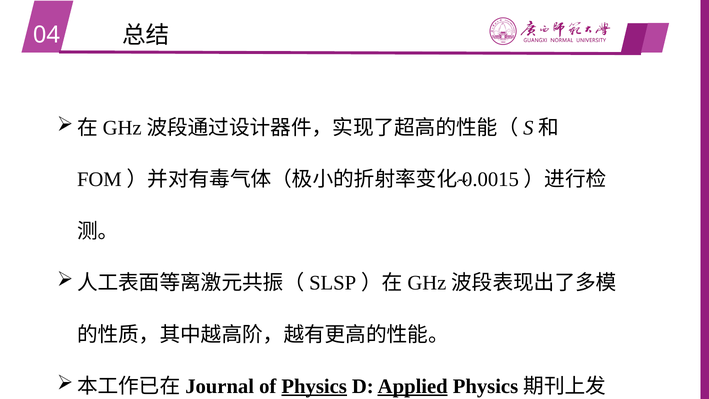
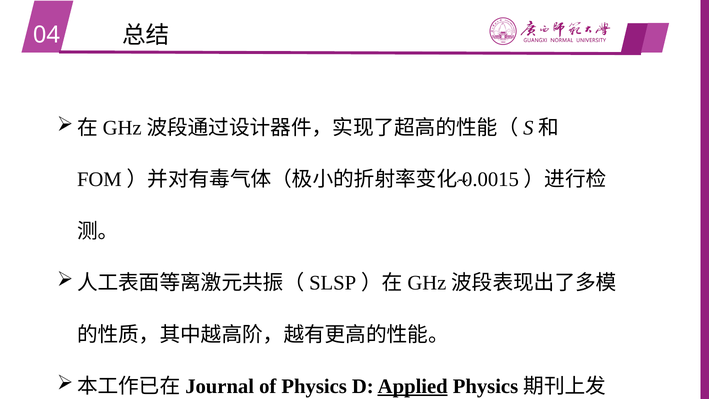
Physics at (314, 386) underline: present -> none
